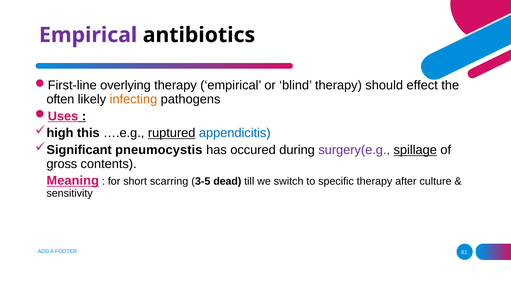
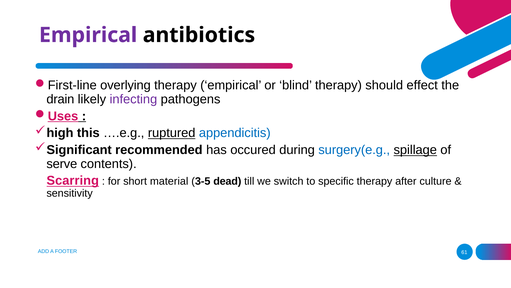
often: often -> drain
infecting colour: orange -> purple
pneumocystis: pneumocystis -> recommended
surgery(e.g colour: purple -> blue
gross: gross -> serve
Meaning: Meaning -> Scarring
scarring: scarring -> material
